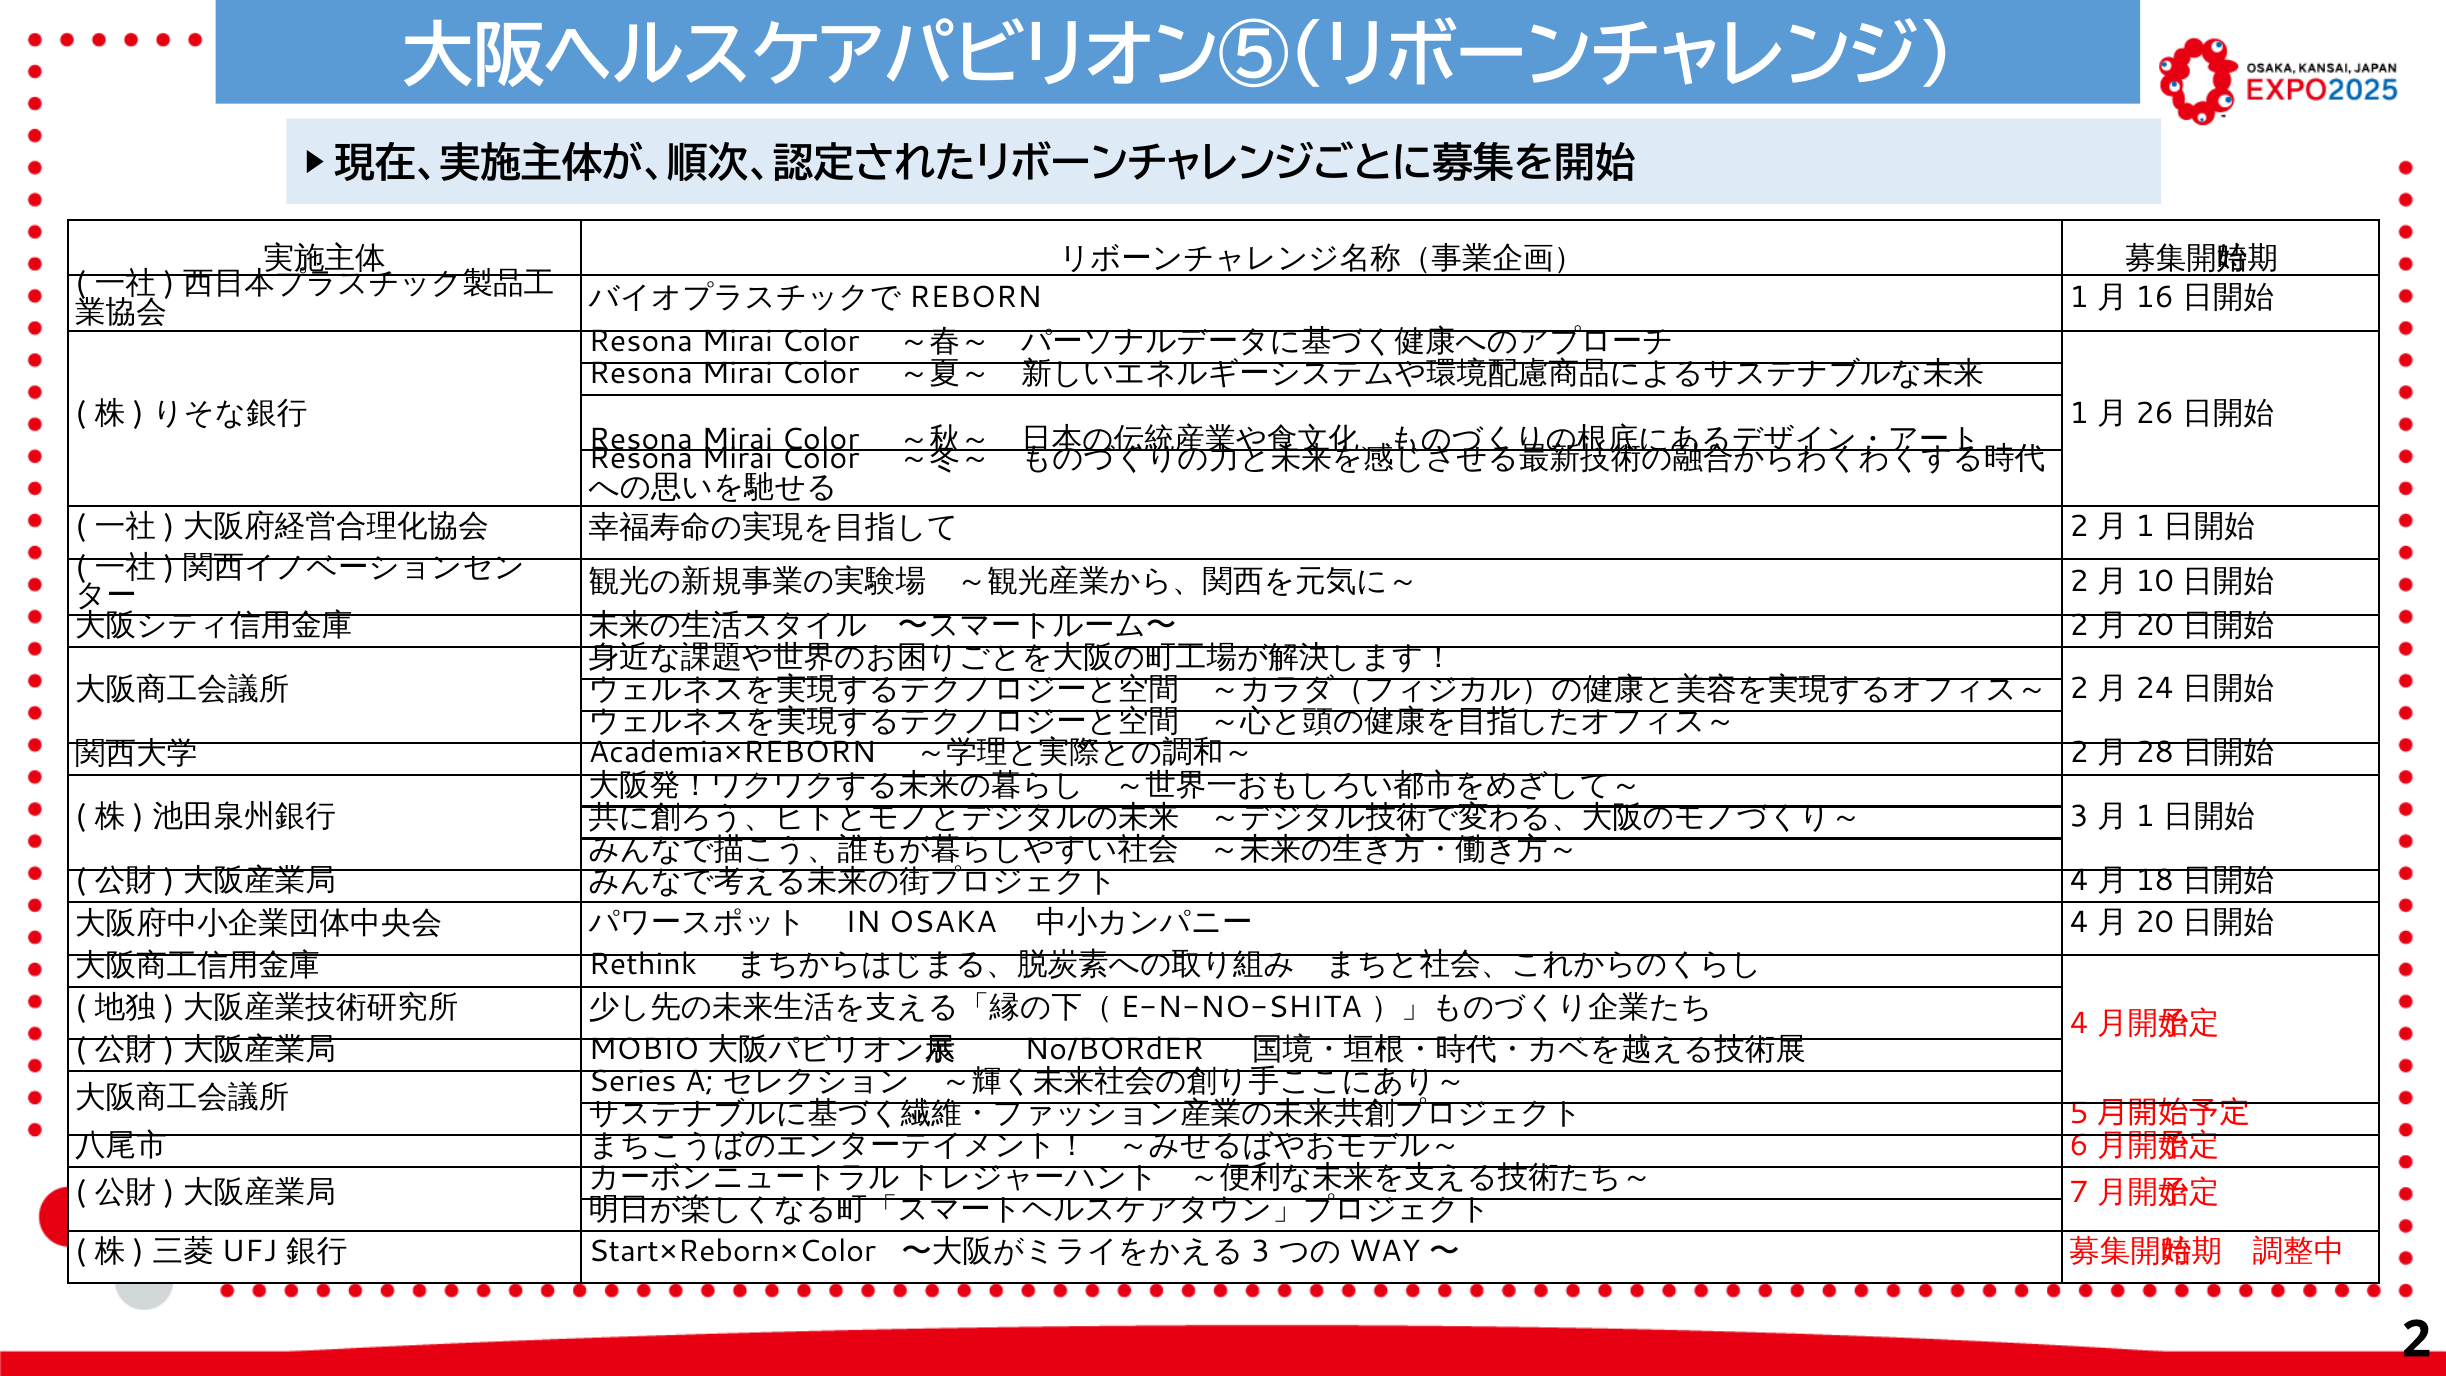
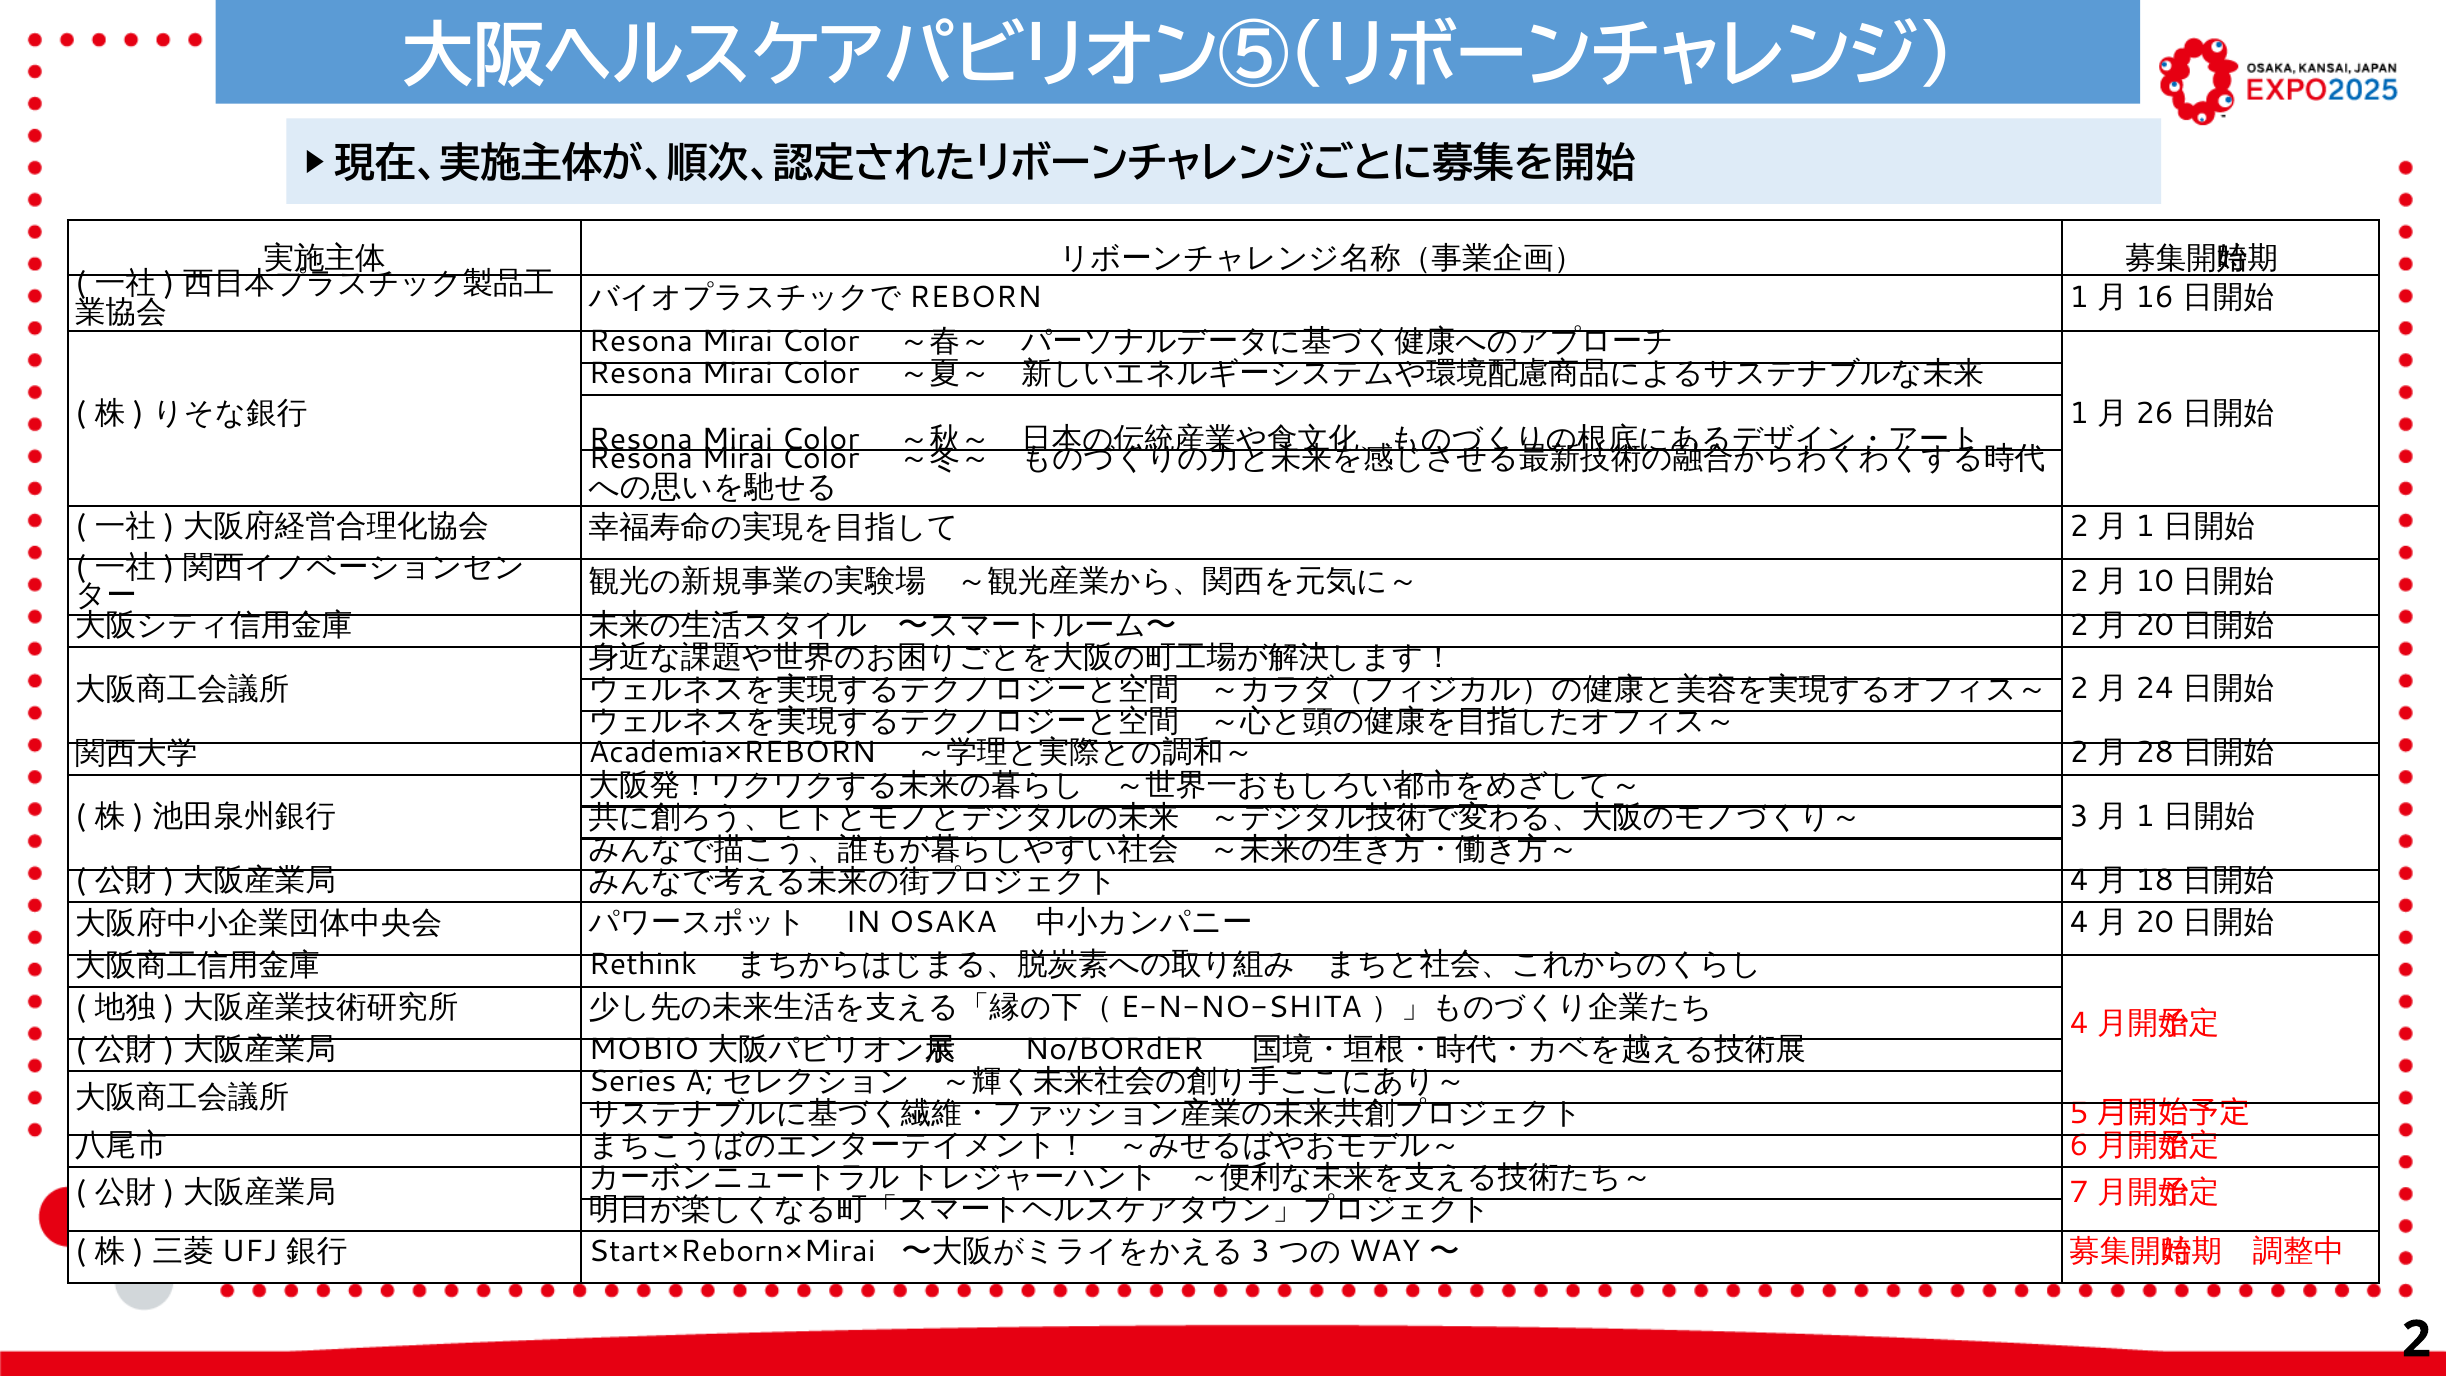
Start×Reborn×Color: Start×Reborn×Color -> Start×Reborn×Mirai
